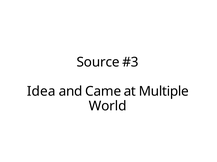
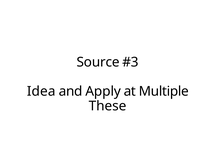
Came: Came -> Apply
World: World -> These
